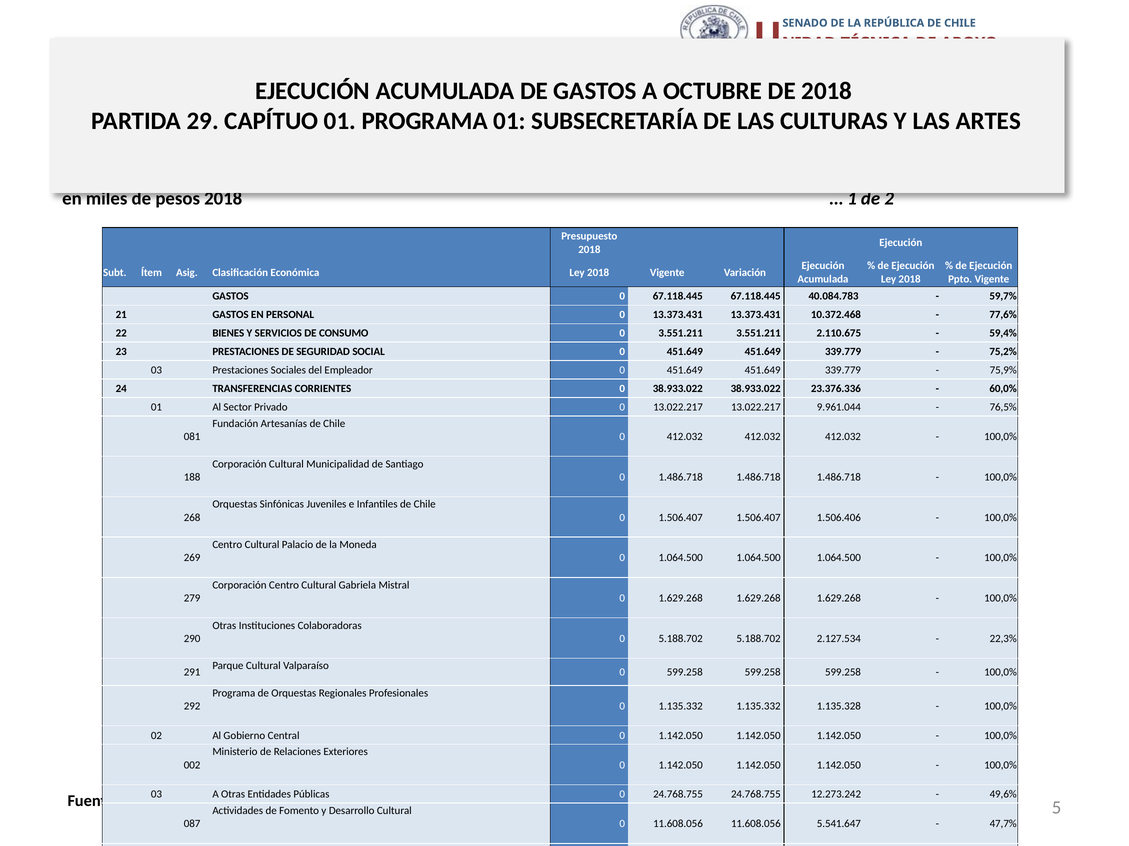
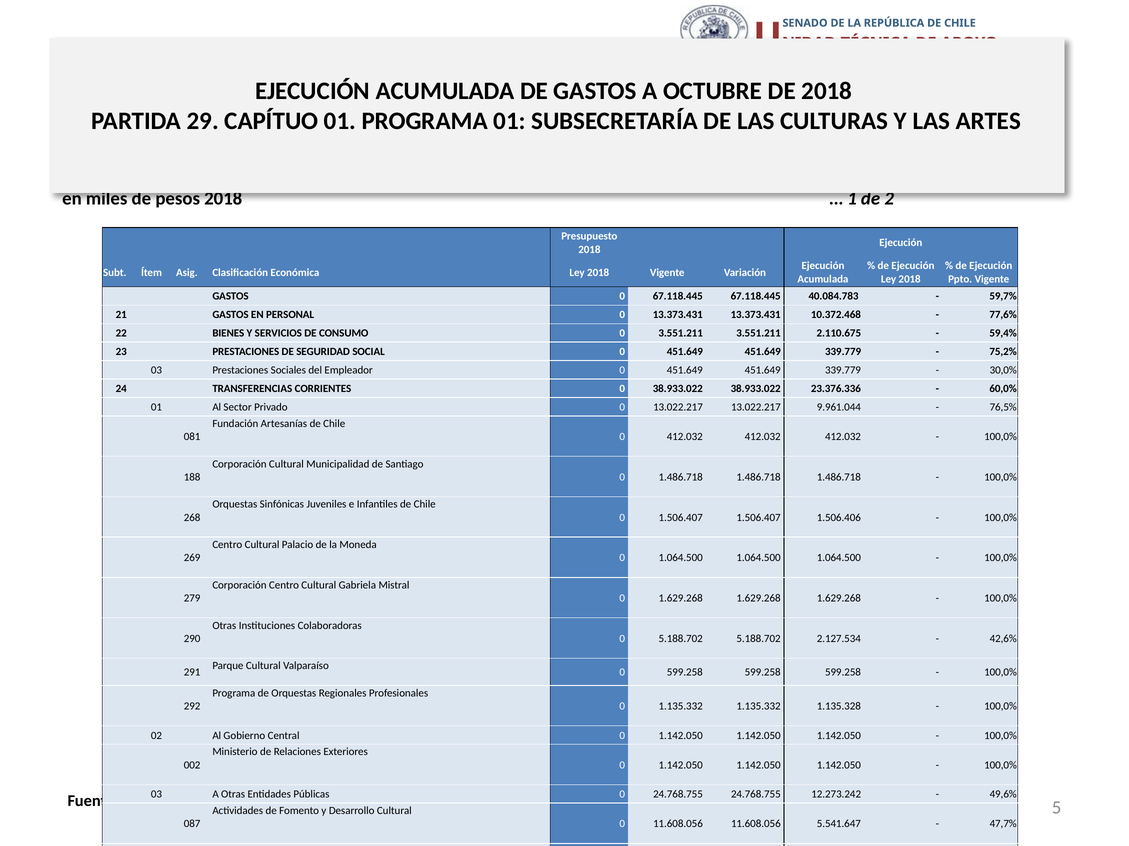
75,9%: 75,9% -> 30,0%
22,3%: 22,3% -> 42,6%
